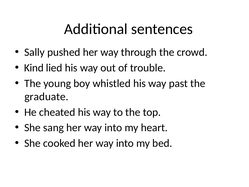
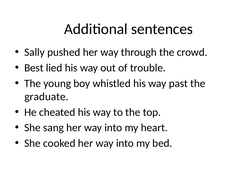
Kind: Kind -> Best
